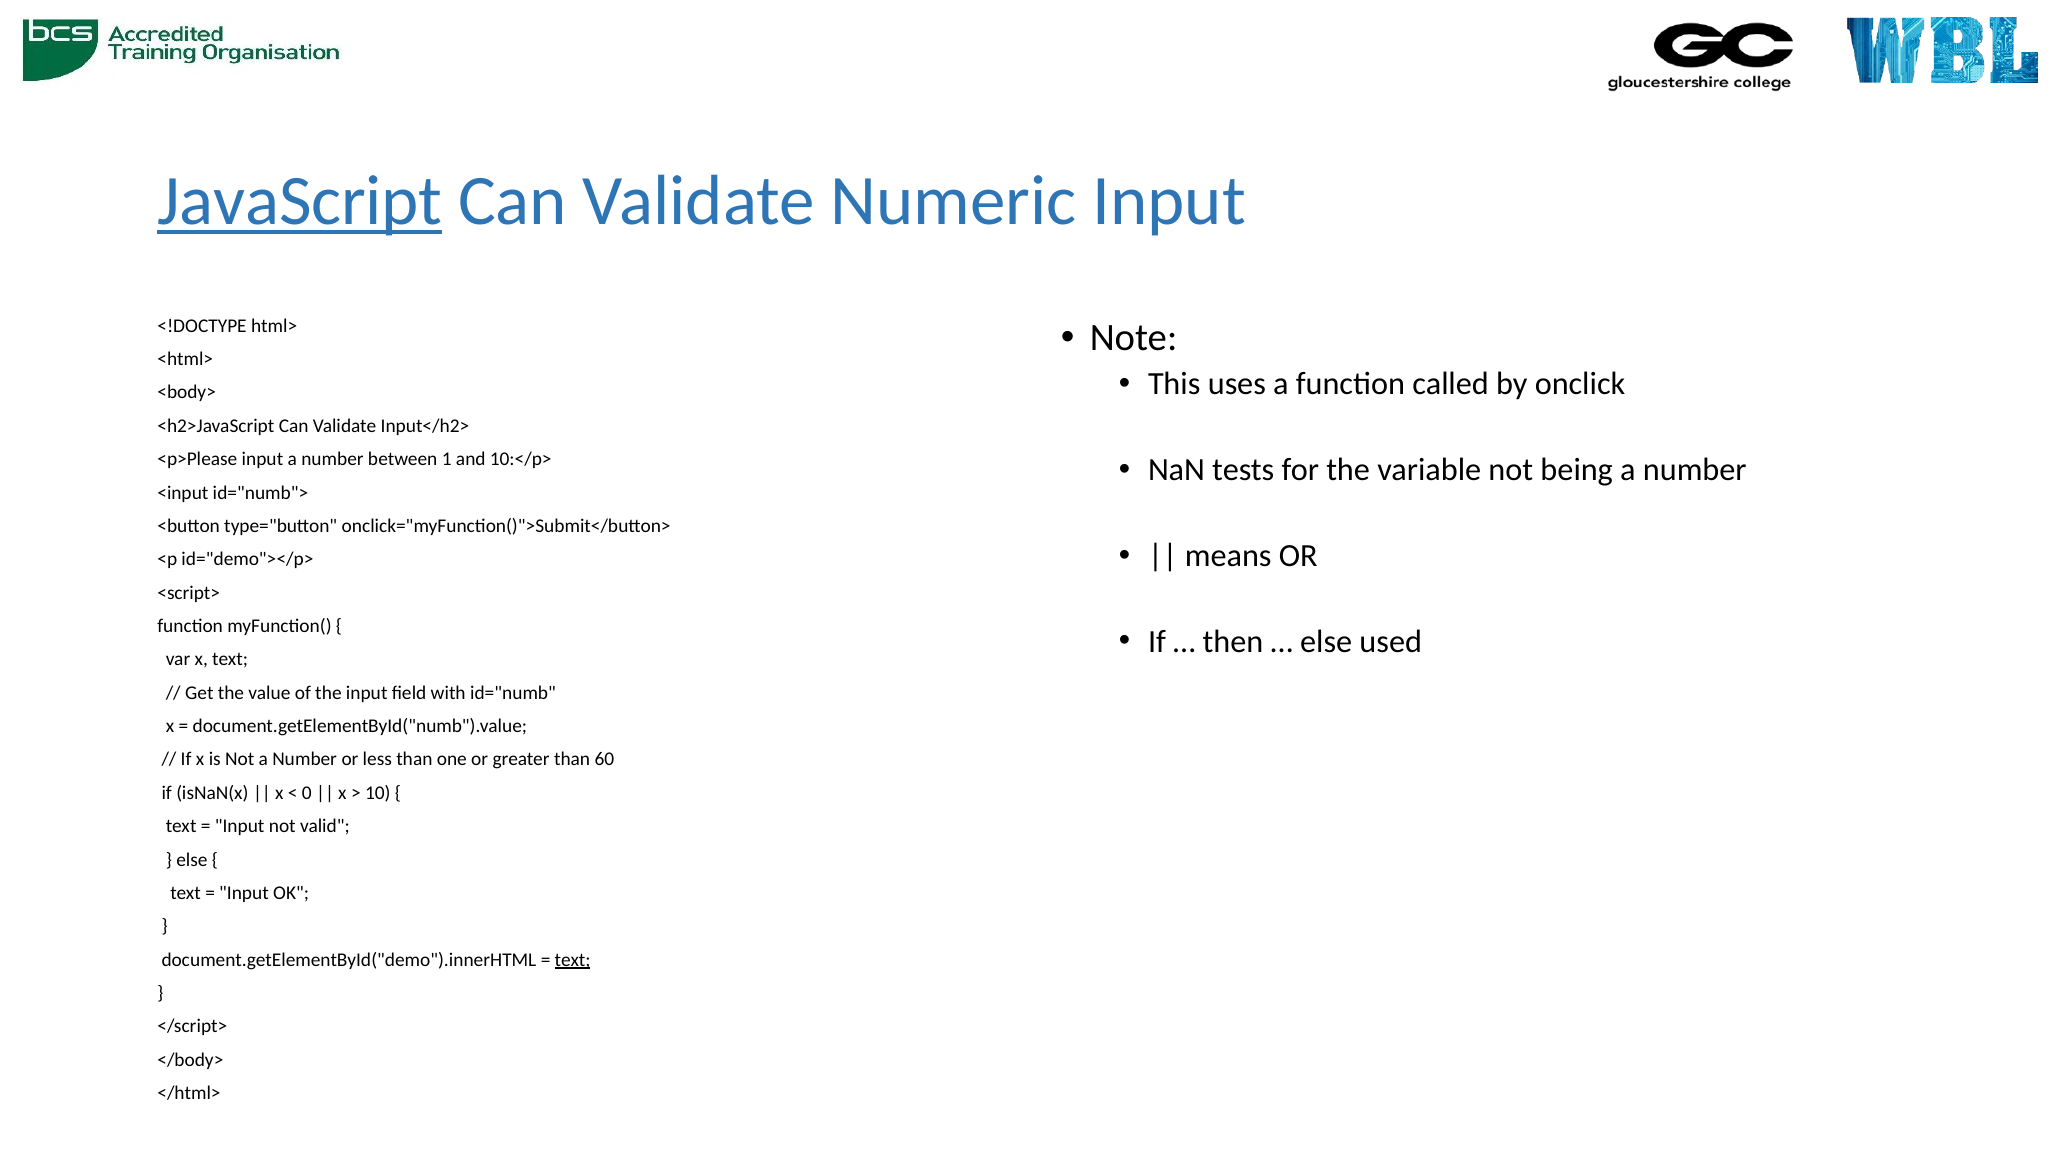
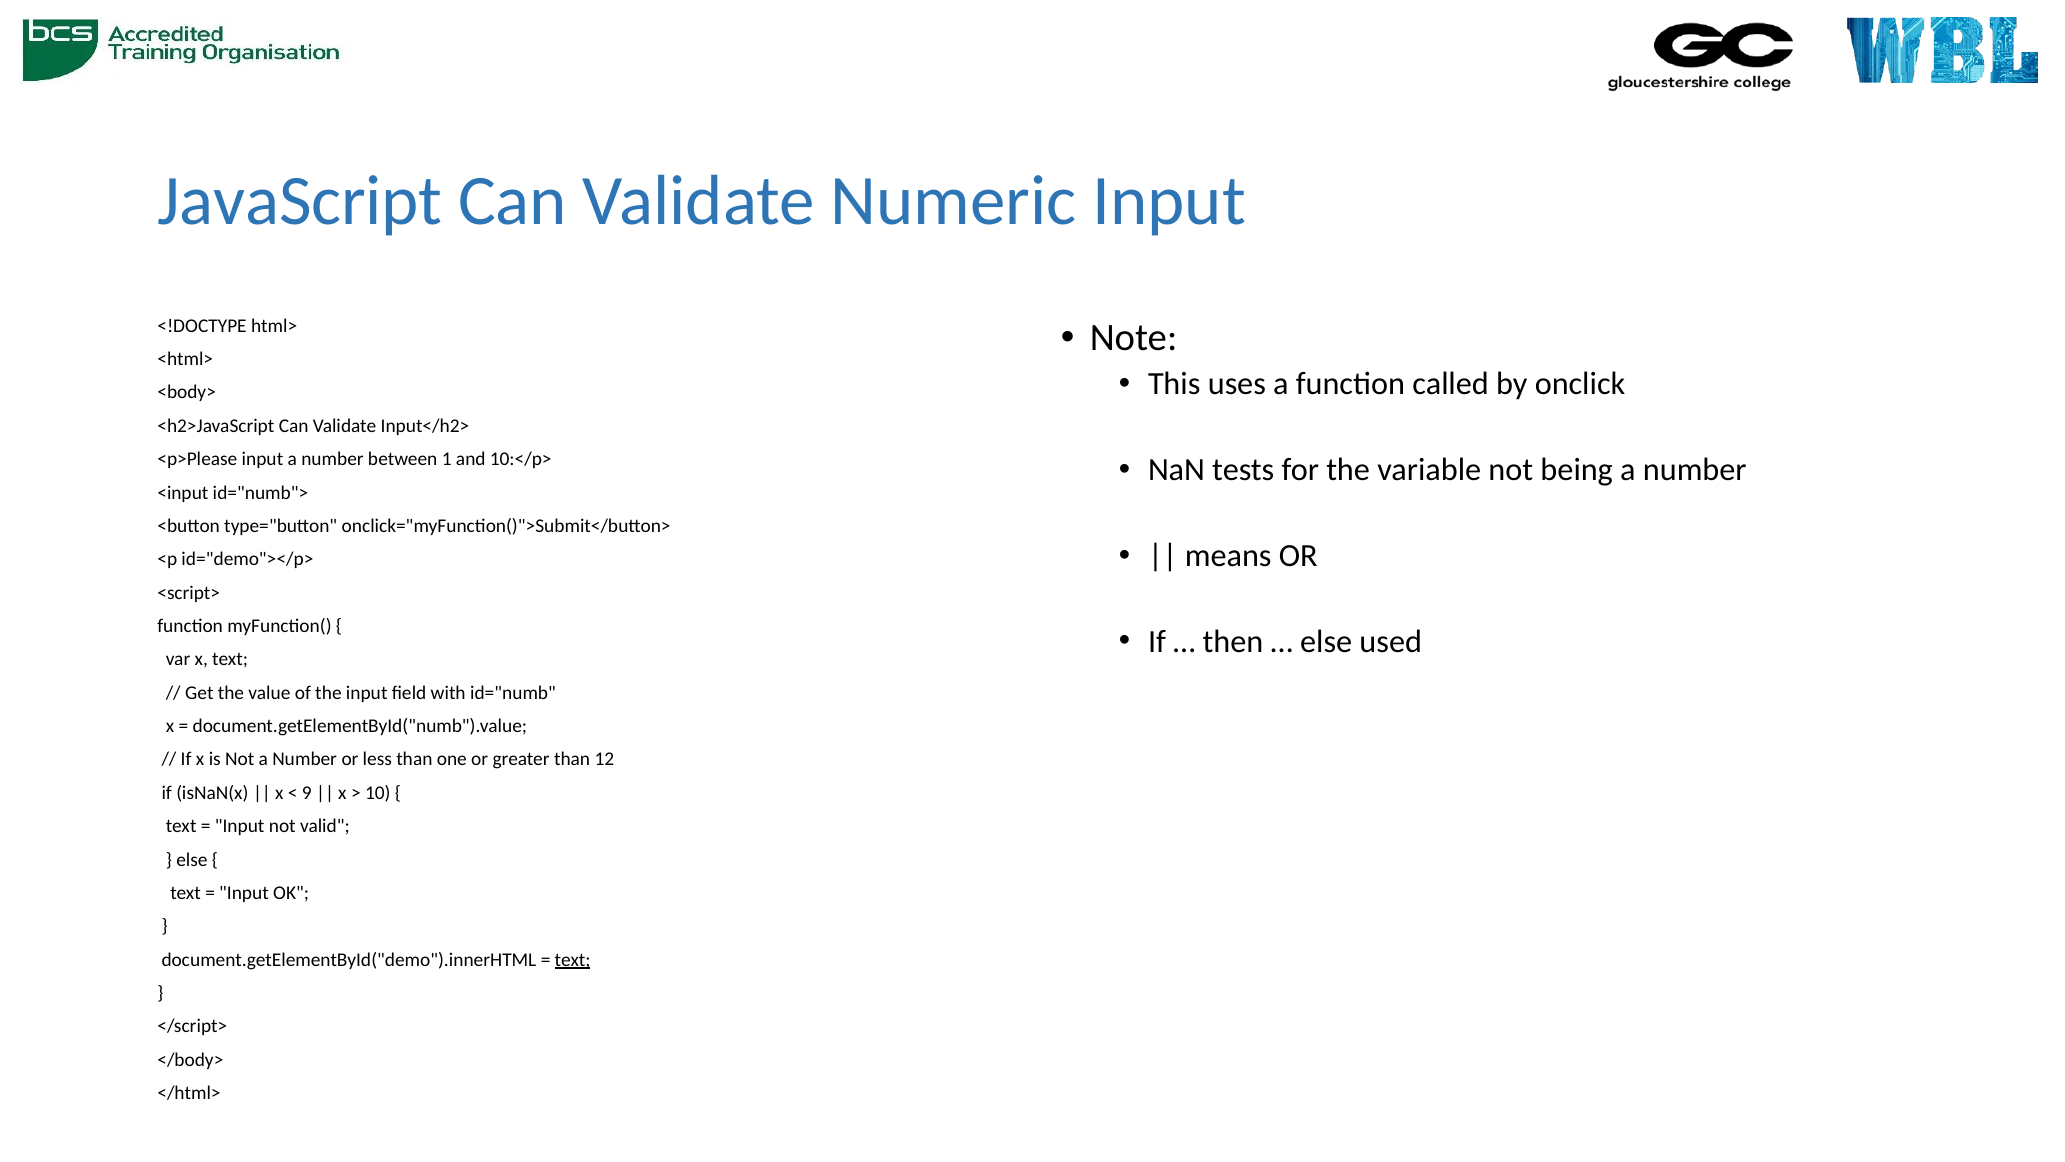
JavaScript underline: present -> none
60: 60 -> 12
0: 0 -> 9
